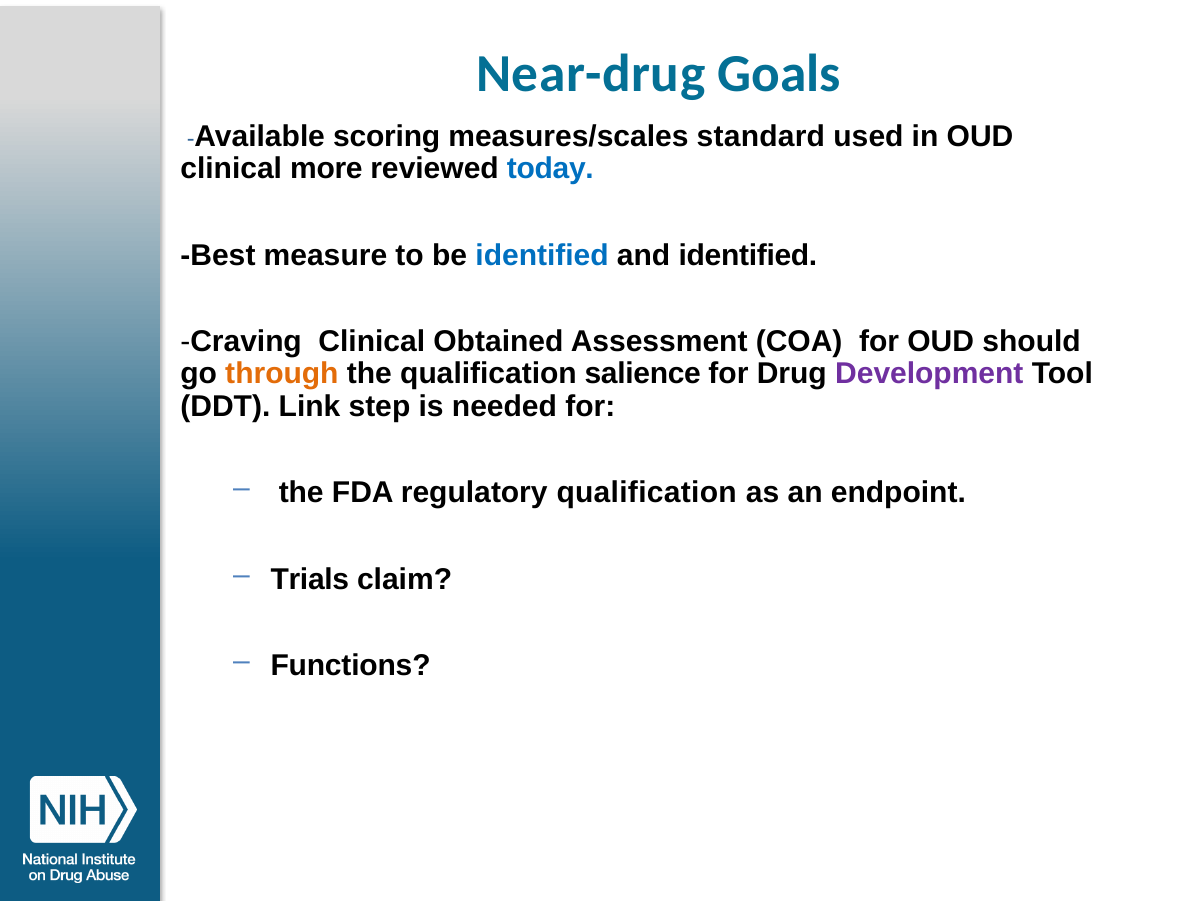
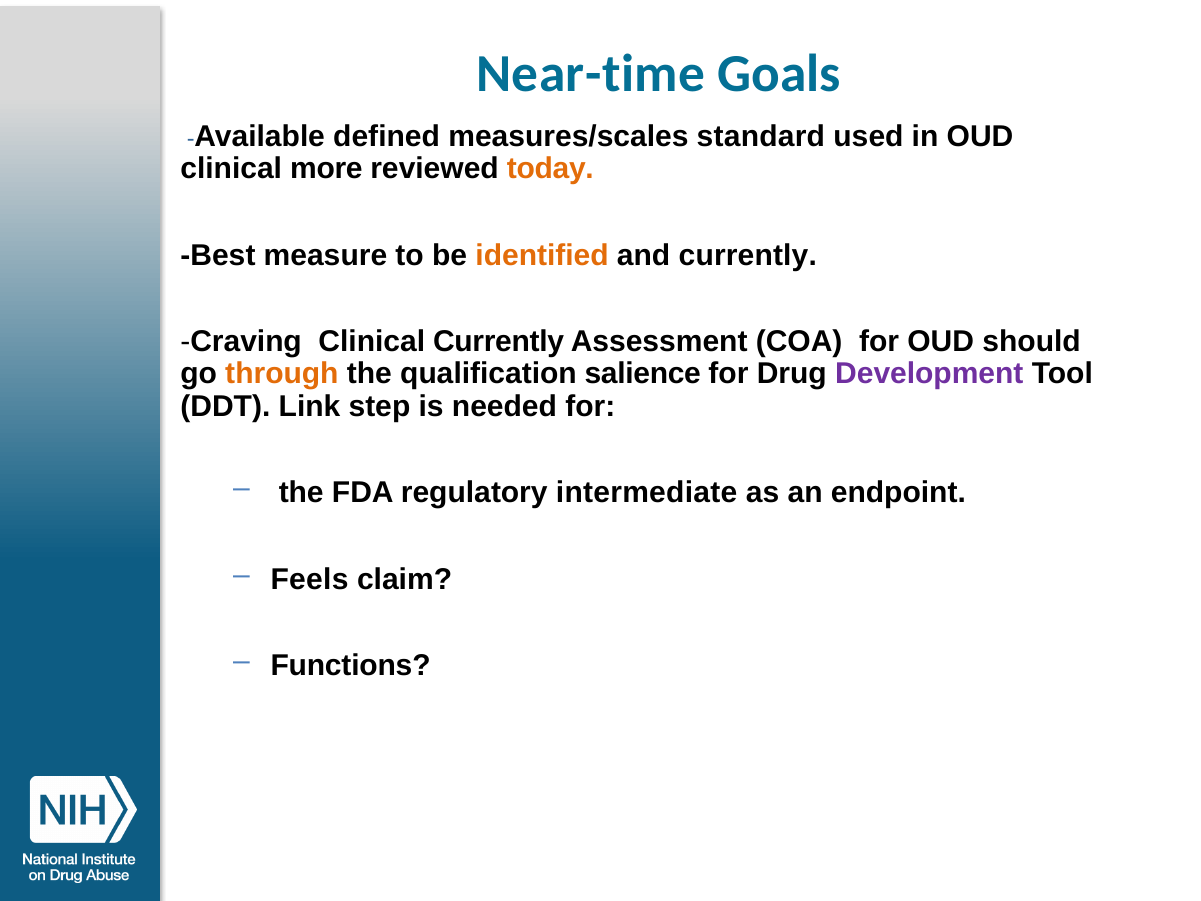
Near-drug: Near-drug -> Near-time
scoring: scoring -> defined
today colour: blue -> orange
identified at (542, 255) colour: blue -> orange
and identified: identified -> currently
Clinical Obtained: Obtained -> Currently
regulatory qualification: qualification -> intermediate
Trials: Trials -> Feels
